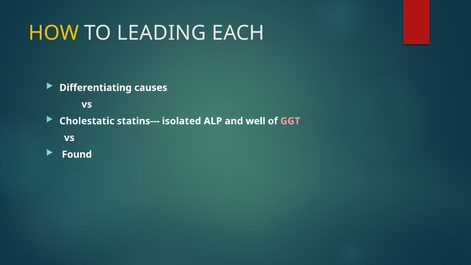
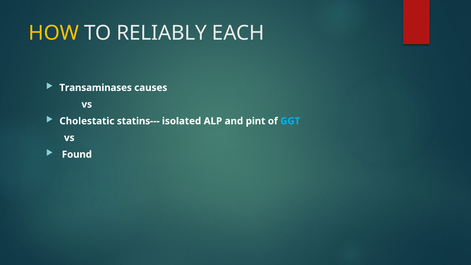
LEADING: LEADING -> RELIABLY
Differentiating: Differentiating -> Transaminases
well: well -> pint
GGT colour: pink -> light blue
